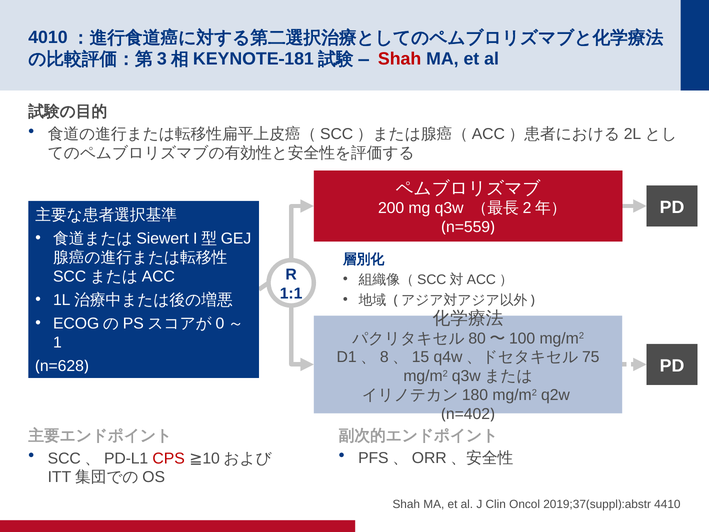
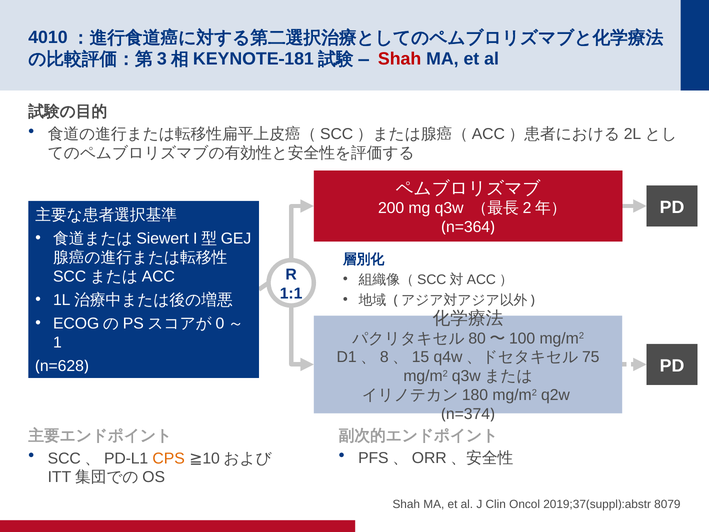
n=559: n=559 -> n=364
n=402: n=402 -> n=374
CPS colour: red -> orange
4410: 4410 -> 8079
